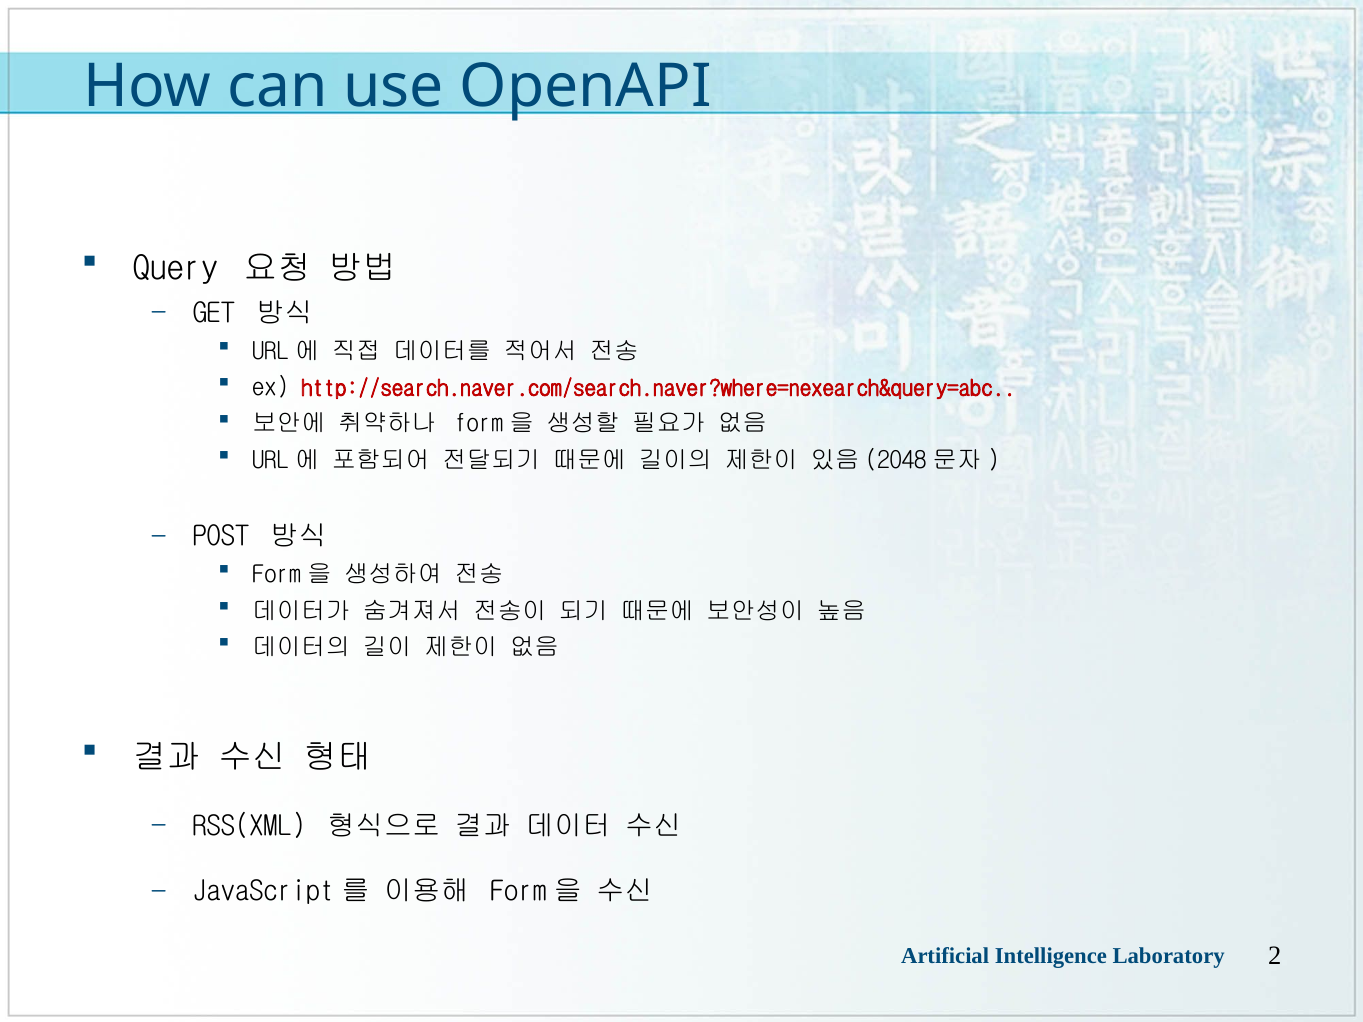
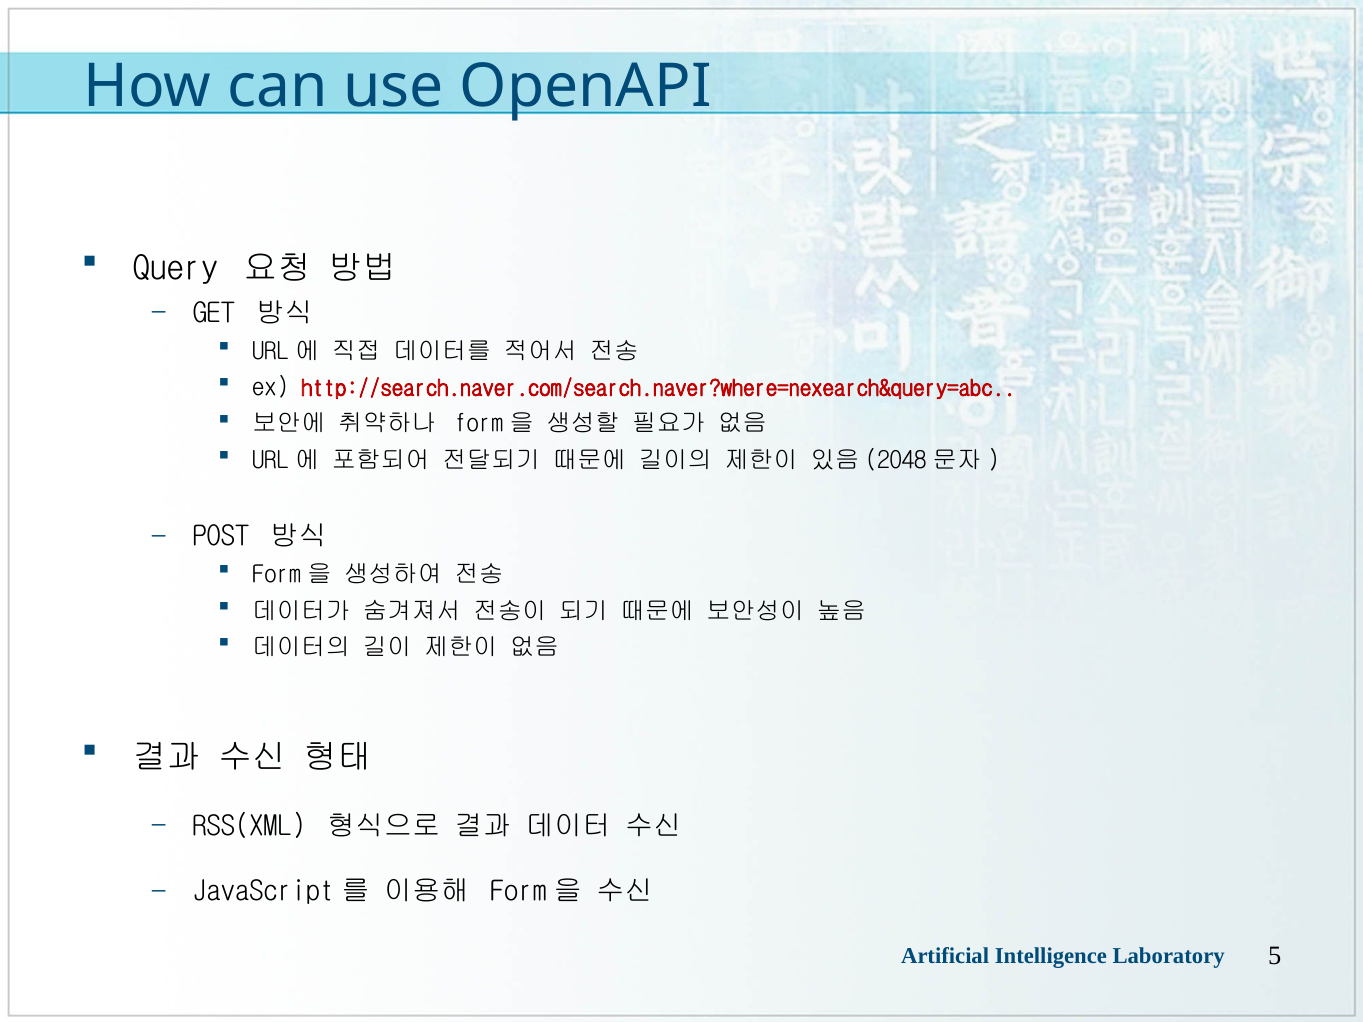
2: 2 -> 5
